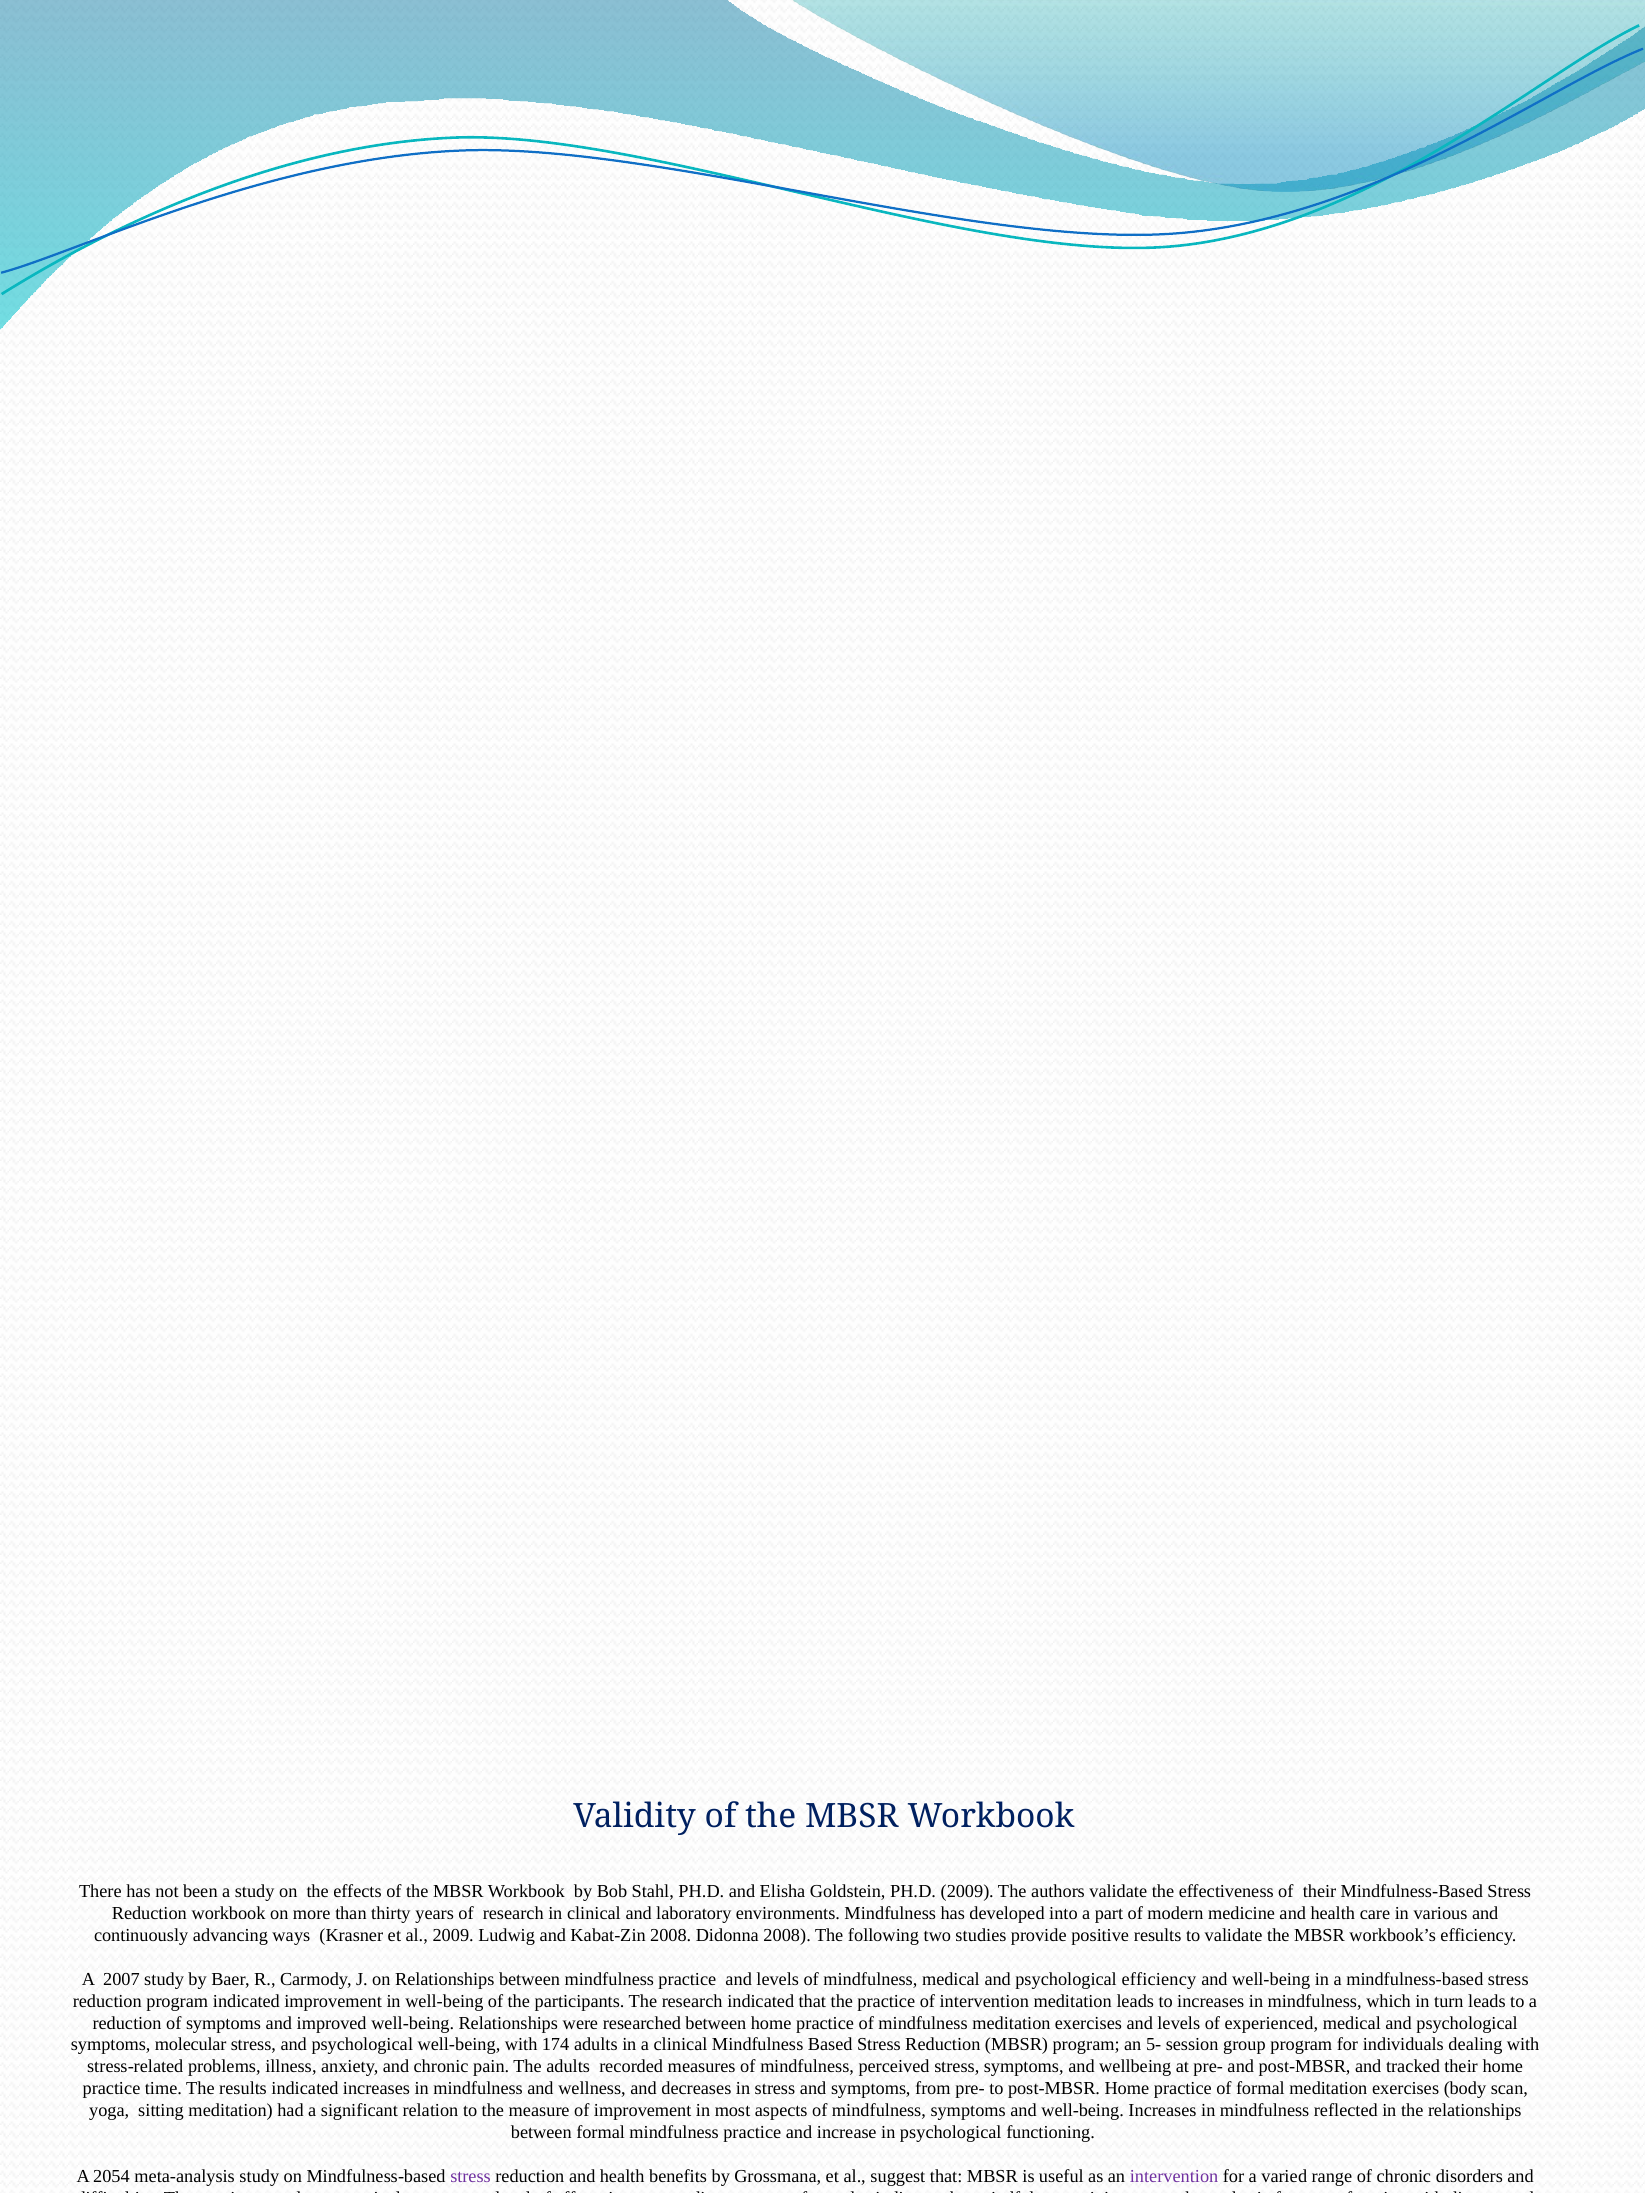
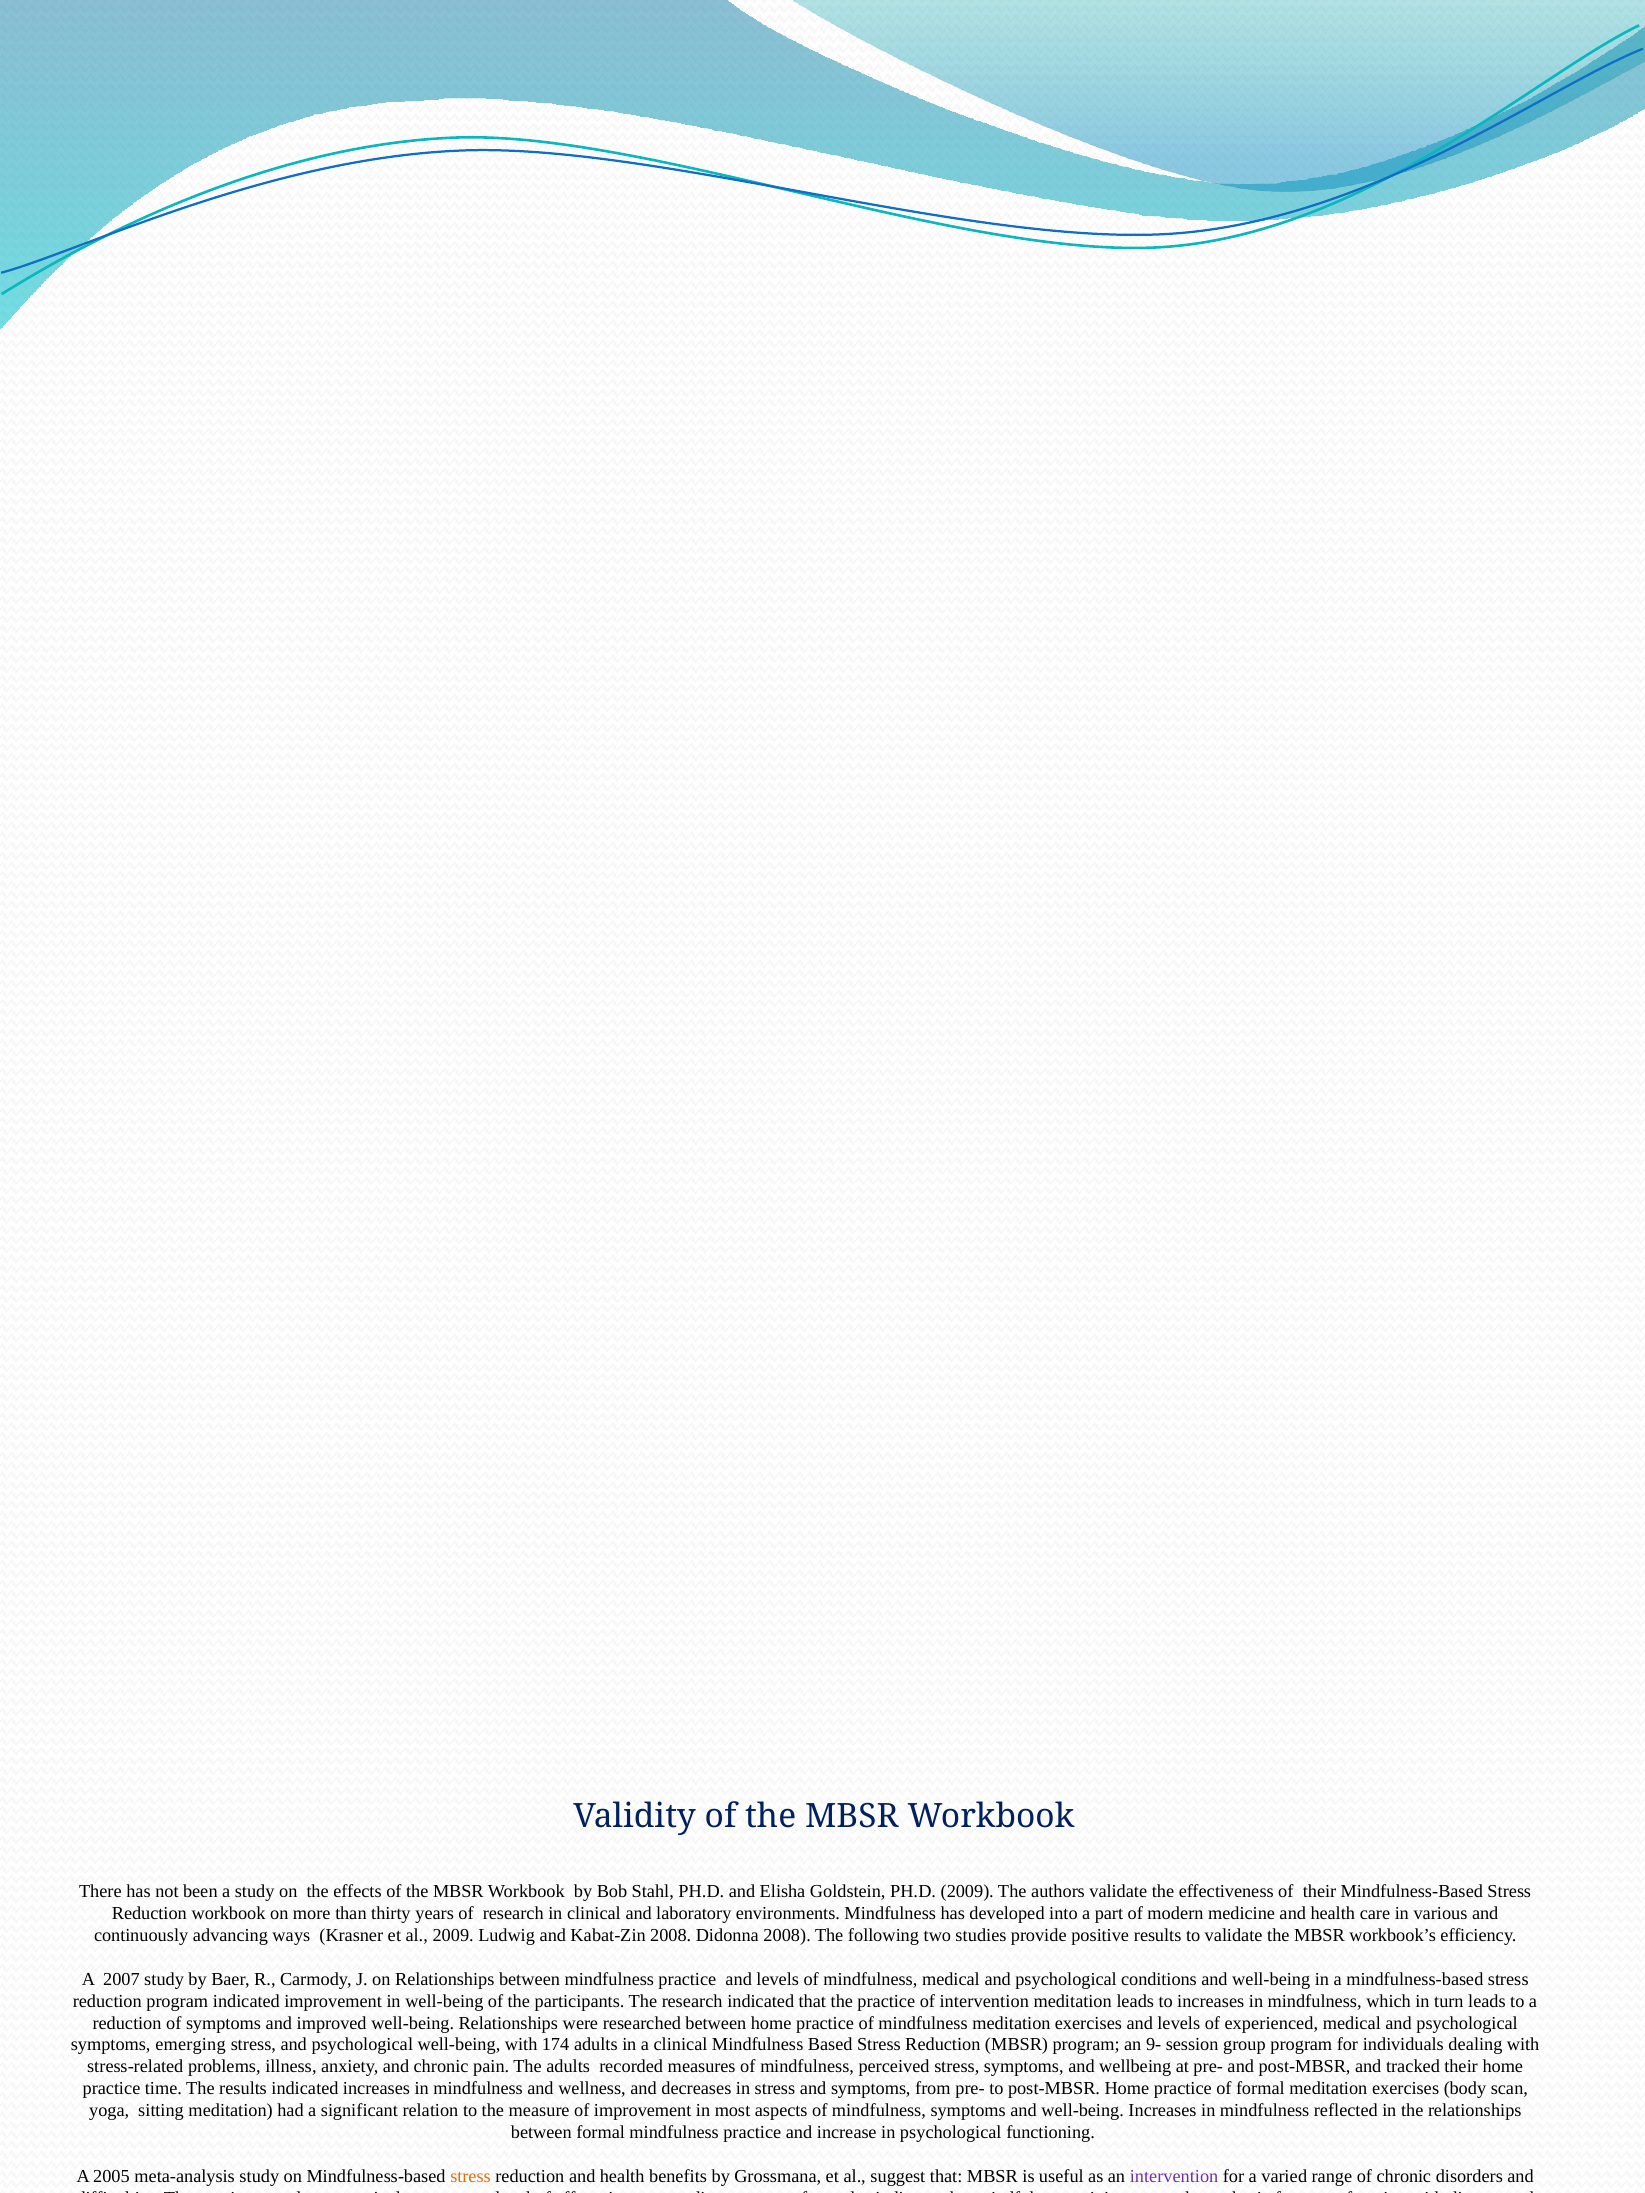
psychological efficiency: efficiency -> conditions
molecular: molecular -> emerging
5-: 5- -> 9-
2054: 2054 -> 2005
stress at (471, 2177) colour: purple -> orange
